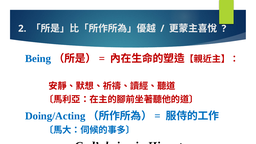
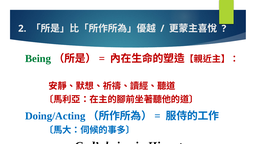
Being at (38, 59) colour: blue -> green
